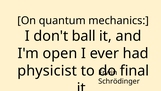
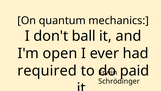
physicist: physicist -> required
final: final -> paid
